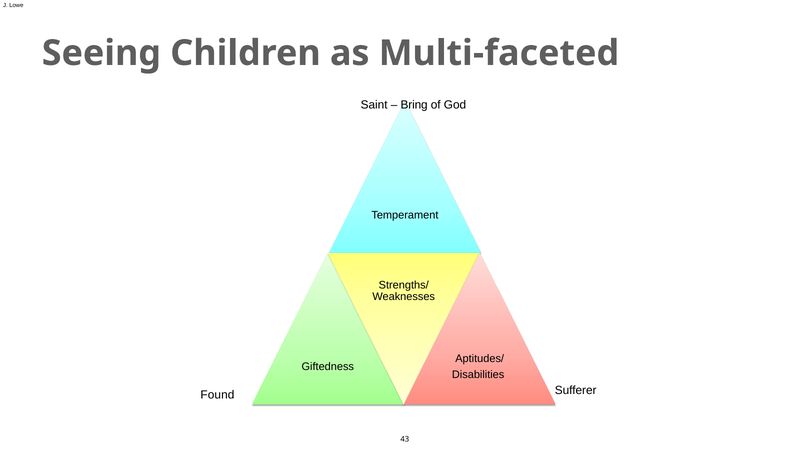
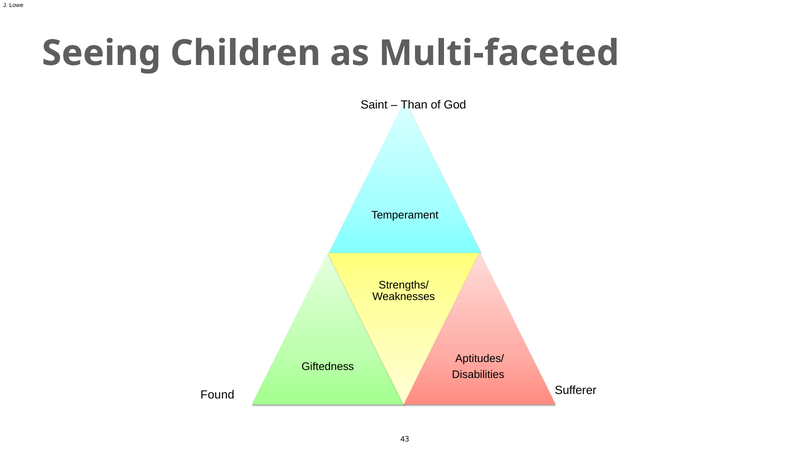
Bring: Bring -> Than
